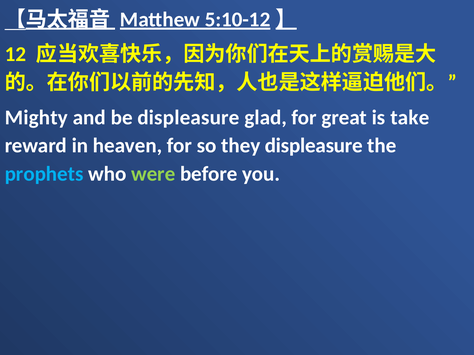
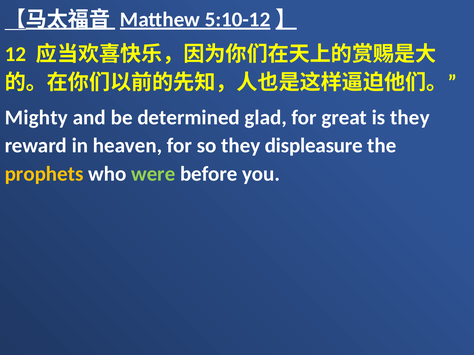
be displeasure: displeasure -> determined
is take: take -> they
prophets colour: light blue -> yellow
